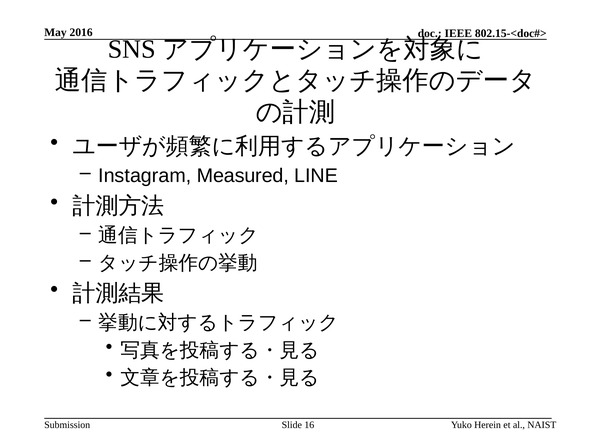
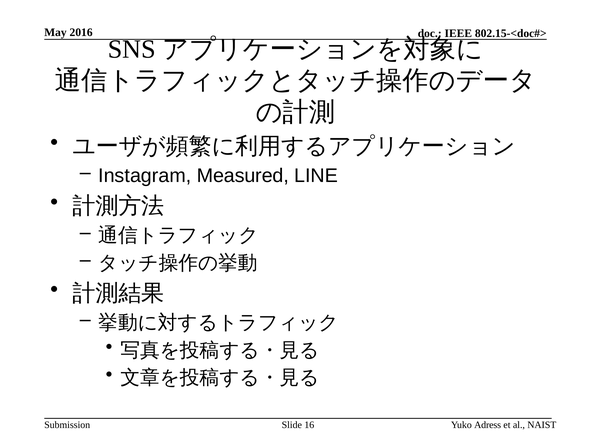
Herein: Herein -> Adress
